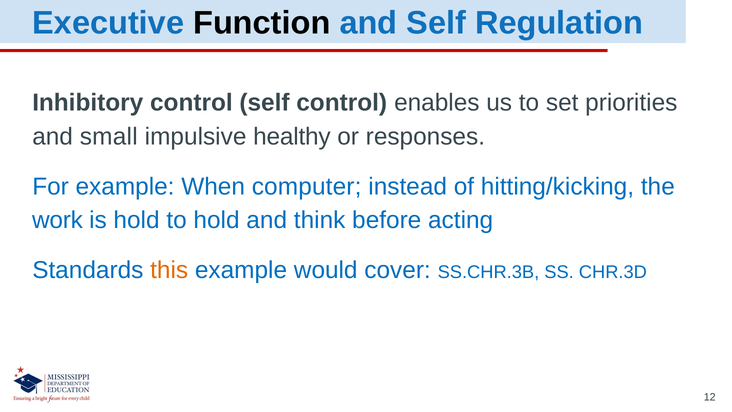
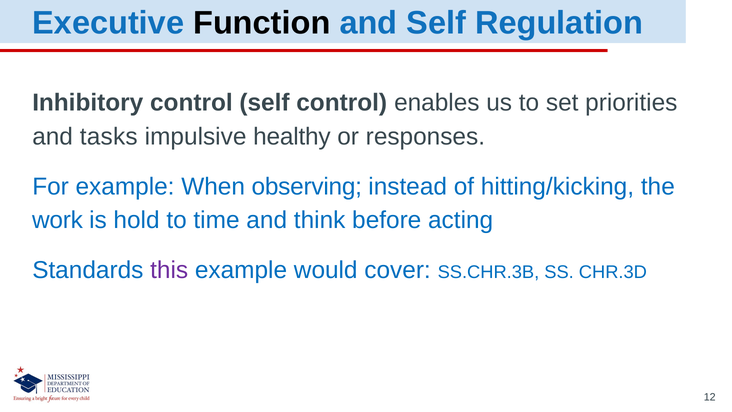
small: small -> tasks
computer: computer -> observing
to hold: hold -> time
this colour: orange -> purple
